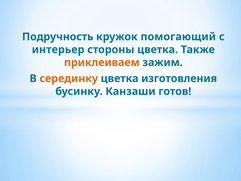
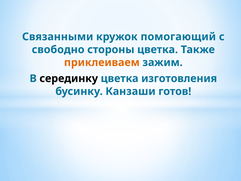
Подручность: Подручность -> Связанными
интерьер: интерьер -> свободно
серединку colour: orange -> black
